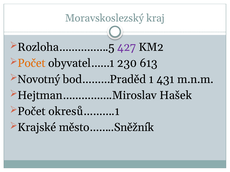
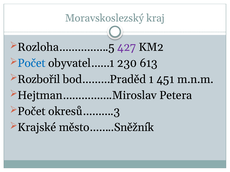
Počet at (32, 63) colour: orange -> blue
Novotný: Novotný -> Rozbořil
431: 431 -> 451
Hašek: Hašek -> Petera
okresů……….1: okresů……….1 -> okresů……….3
